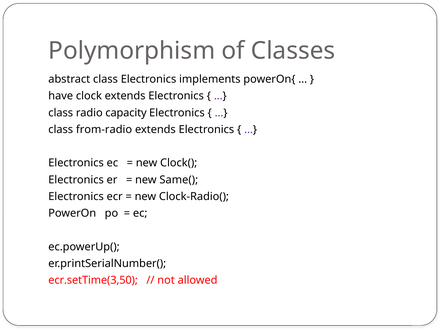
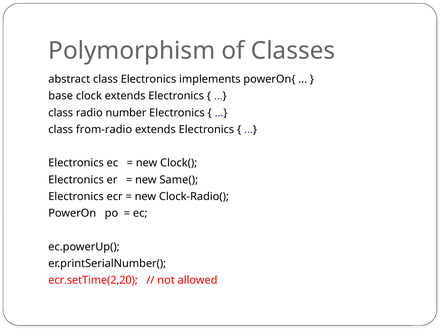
have: have -> base
capacity: capacity -> number
ecr.setTime(3,50: ecr.setTime(3,50 -> ecr.setTime(2,20
